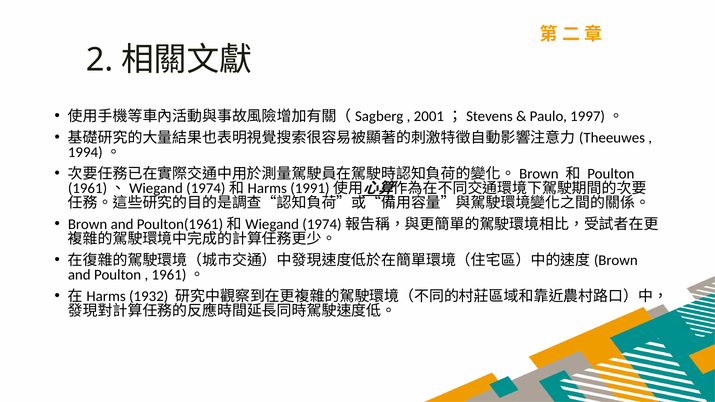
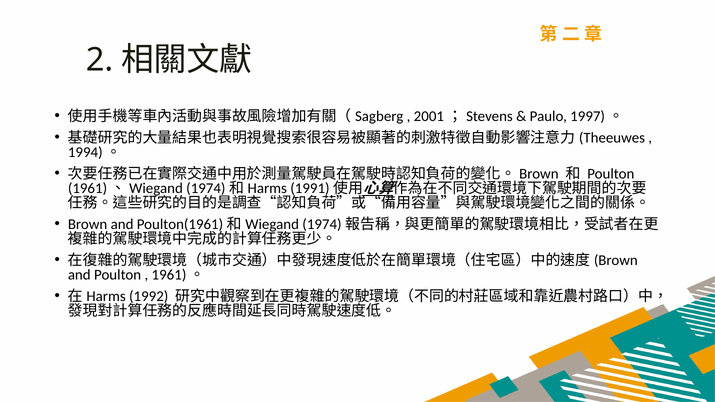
1932: 1932 -> 1992
